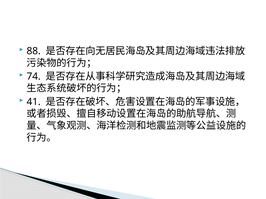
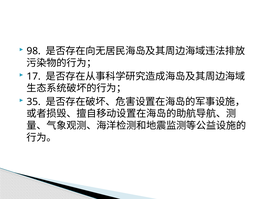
88: 88 -> 98
74: 74 -> 17
41: 41 -> 35
